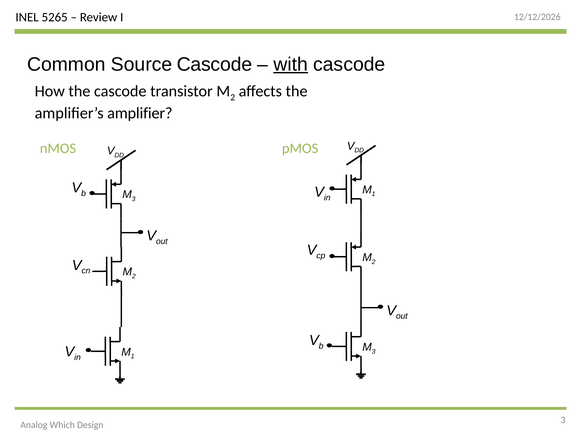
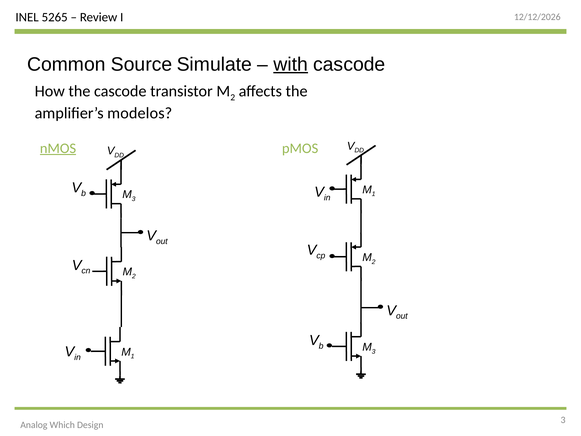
Source Cascode: Cascode -> Simulate
amplifier: amplifier -> modelos
nMOS underline: none -> present
